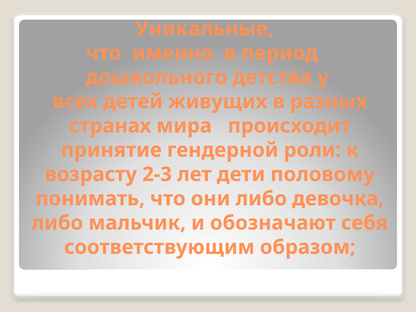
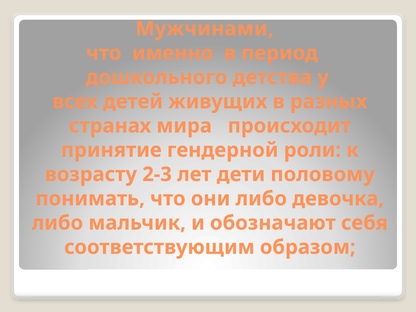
Уникальные: Уникальные -> Мужчинами
